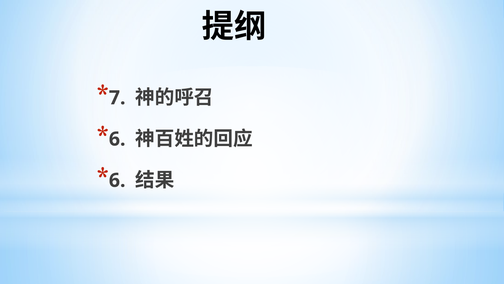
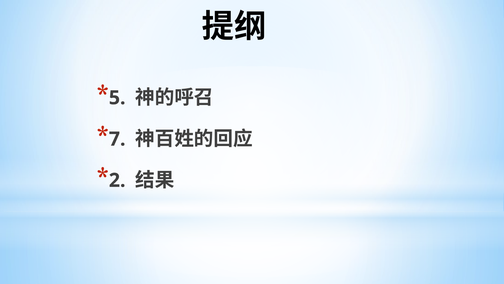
7: 7 -> 5
6 at (117, 139): 6 -> 7
6 at (117, 180): 6 -> 2
